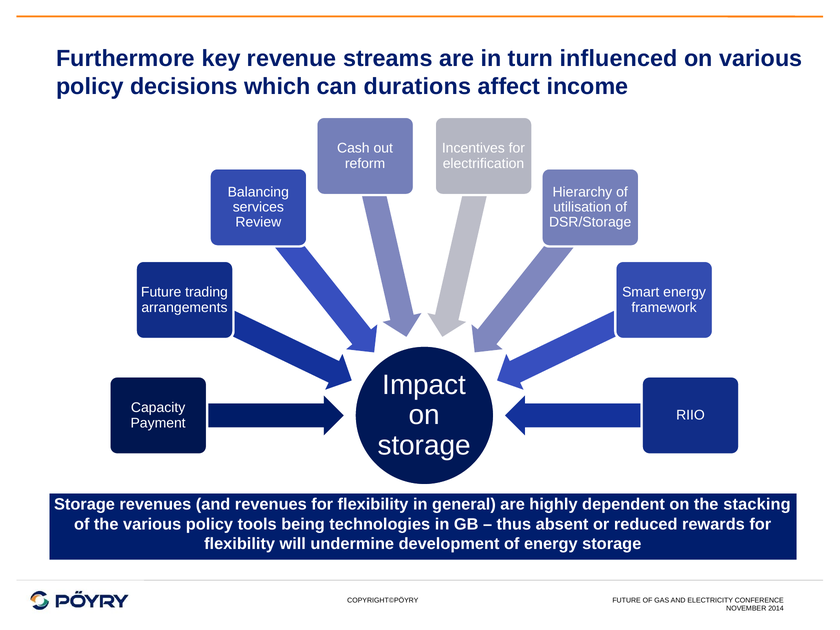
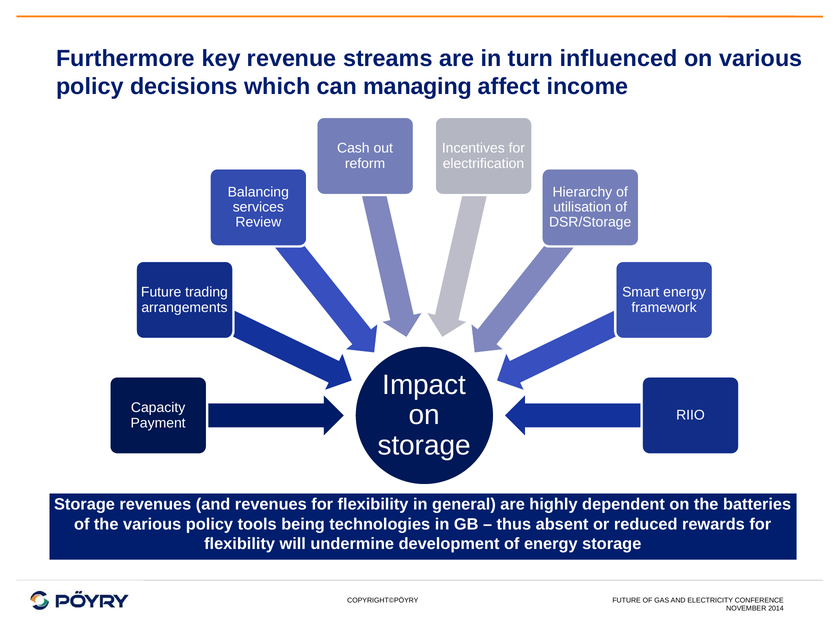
durations: durations -> managing
stacking: stacking -> batteries
